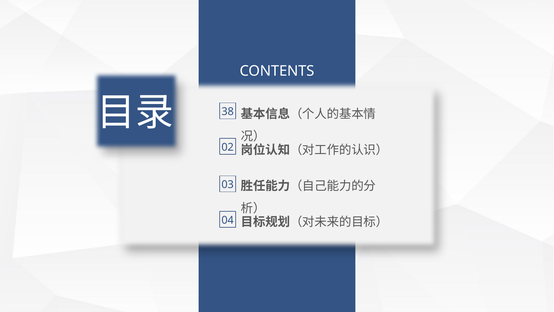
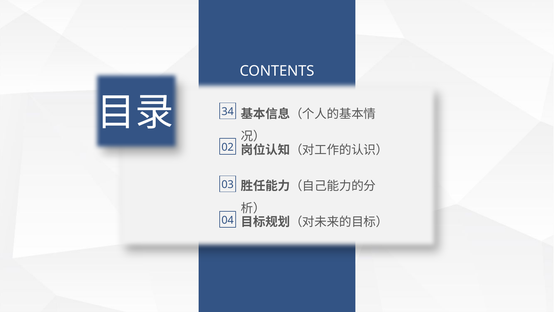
38: 38 -> 34
